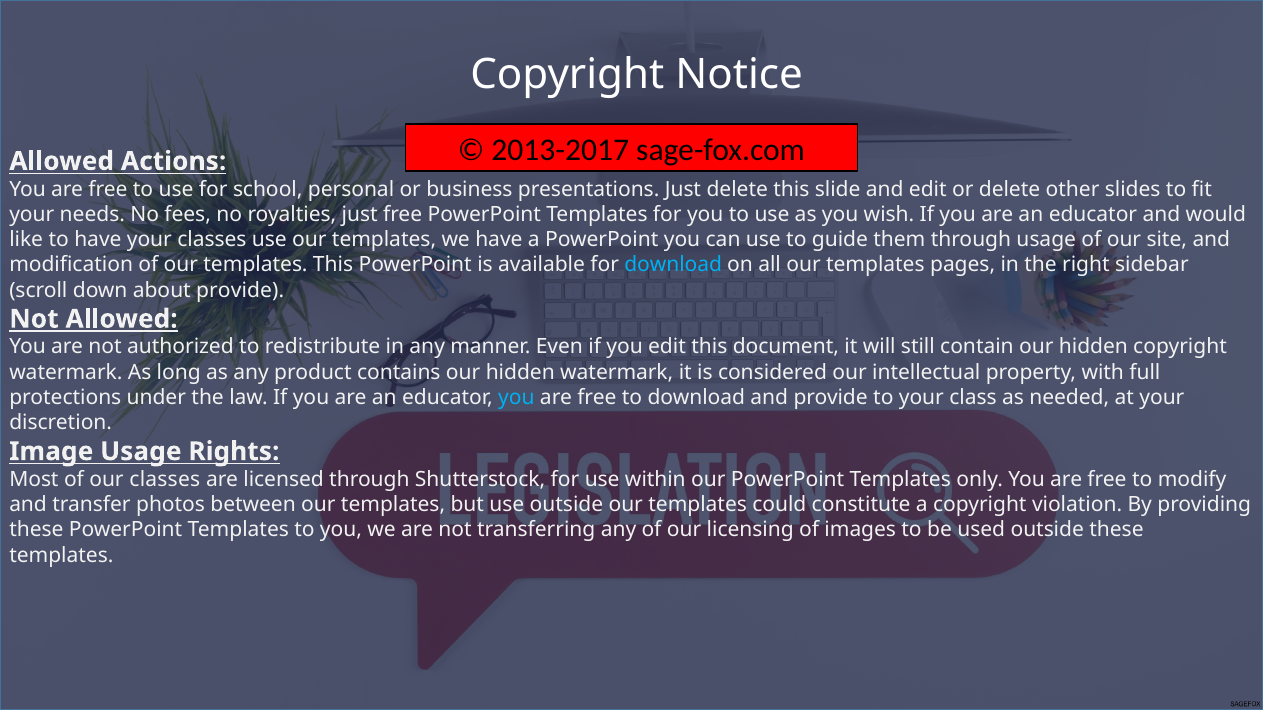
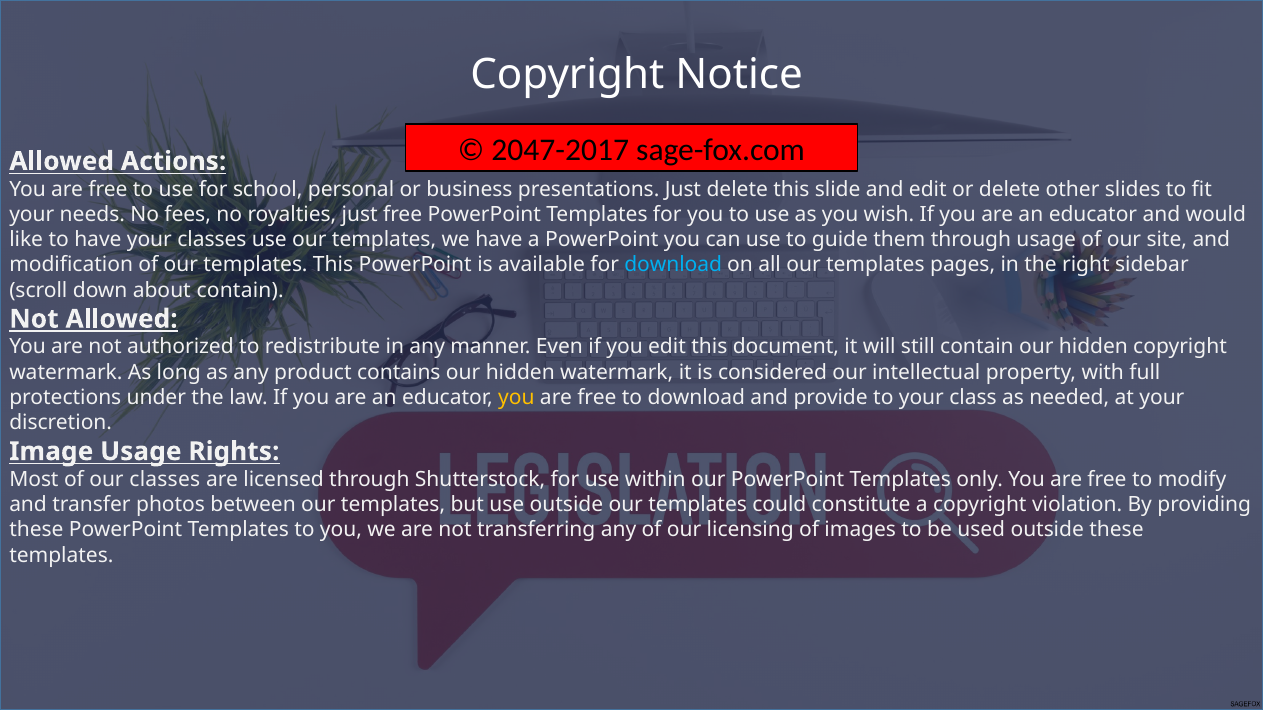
2013-2017: 2013-2017 -> 2047-2017
about provide: provide -> contain
you at (516, 398) colour: light blue -> yellow
